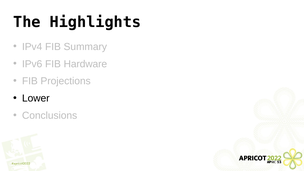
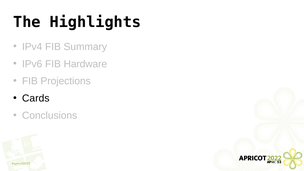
Lower: Lower -> Cards
